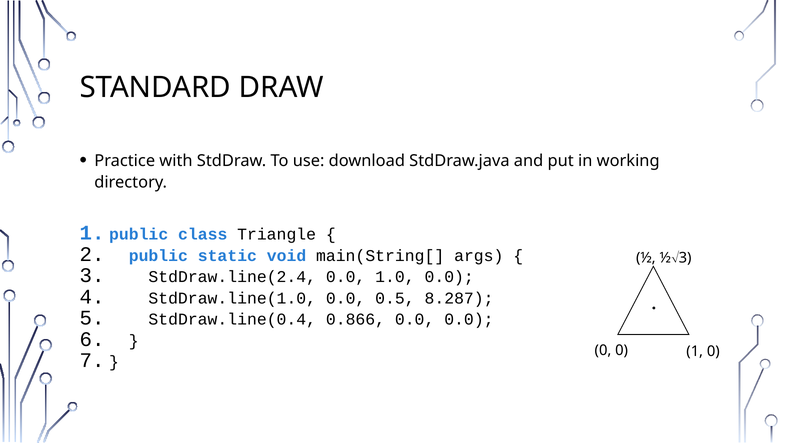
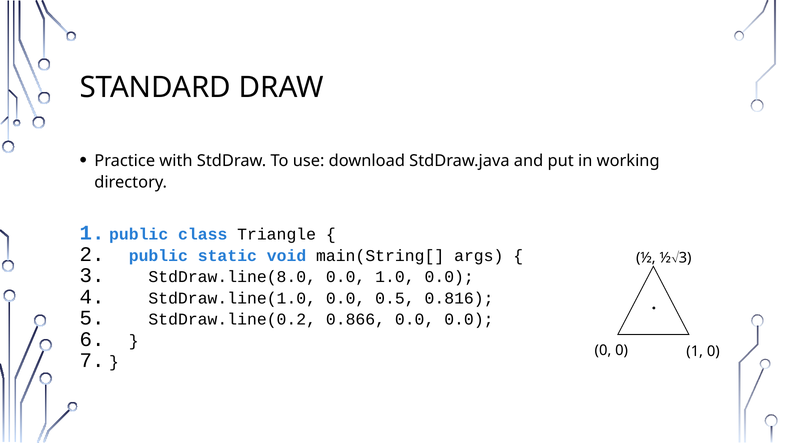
StdDraw.line(2.4: StdDraw.line(2.4 -> StdDraw.line(8.0
8.287: 8.287 -> 0.816
StdDraw.line(0.4: StdDraw.line(0.4 -> StdDraw.line(0.2
